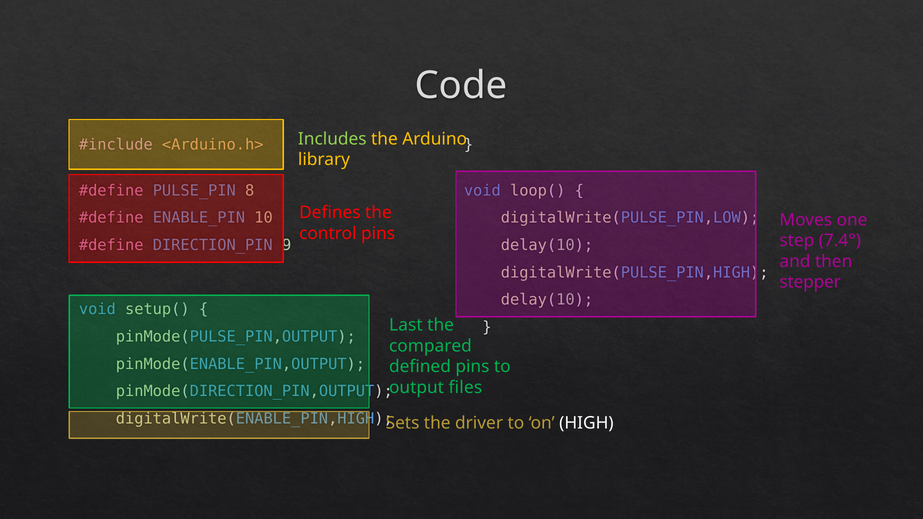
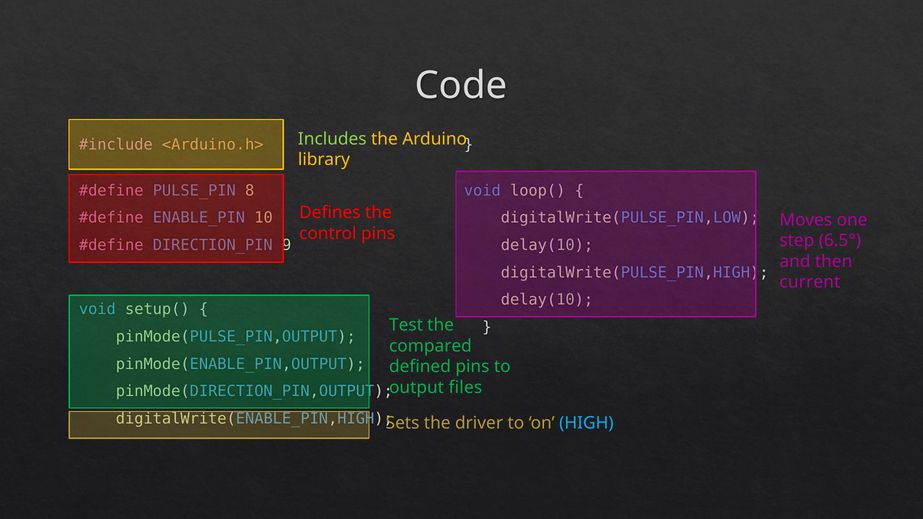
7.4°: 7.4° -> 6.5°
stepper: stepper -> current
Last: Last -> Test
HIGH colour: white -> light blue
